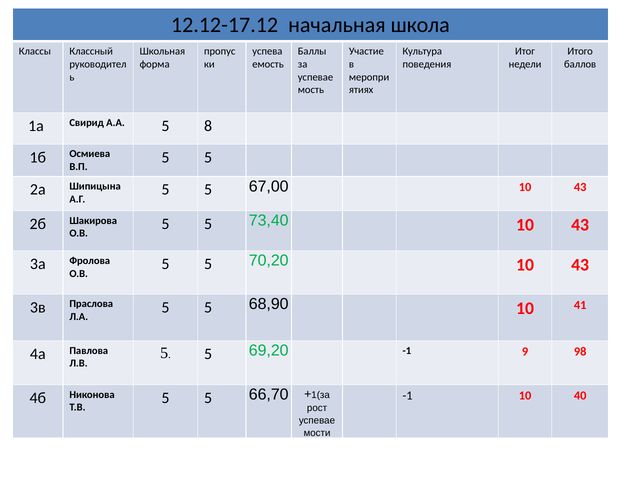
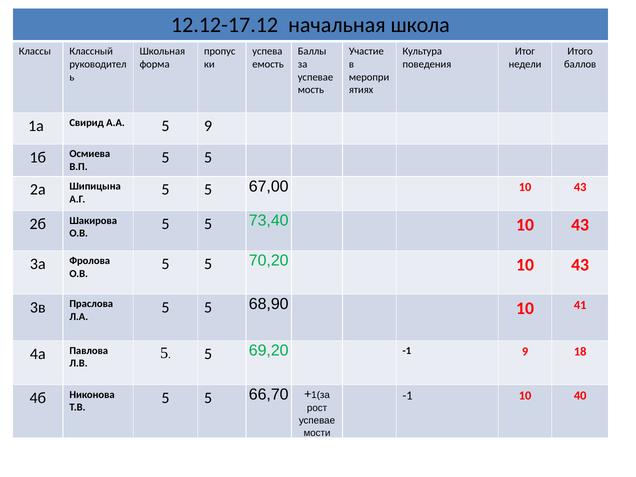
5 8: 8 -> 9
98: 98 -> 18
